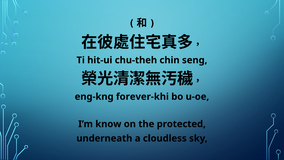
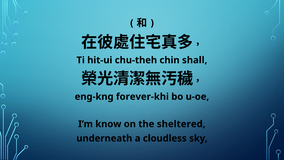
seng: seng -> shall
protected: protected -> sheltered
